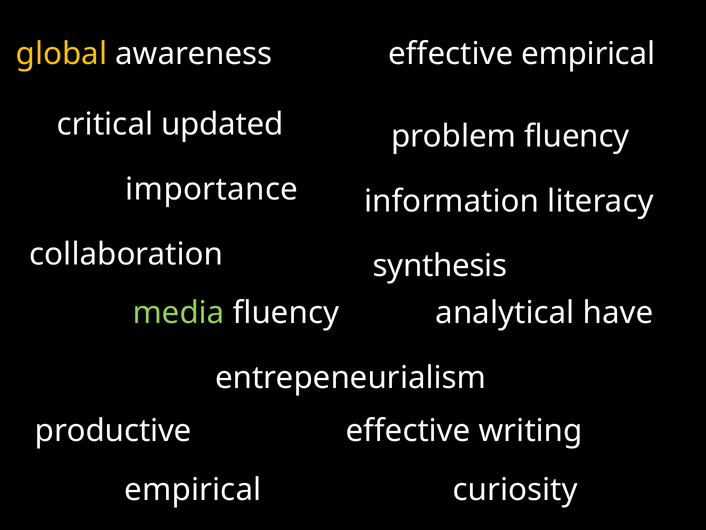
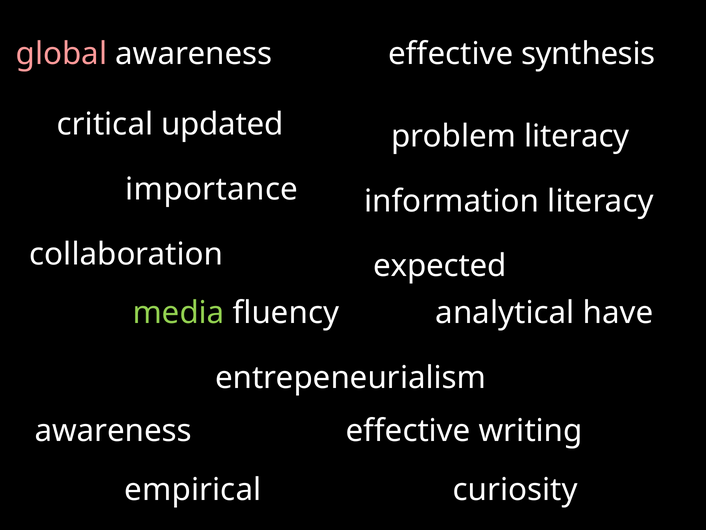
global colour: yellow -> pink
effective empirical: empirical -> synthesis
problem fluency: fluency -> literacy
synthesis: synthesis -> expected
productive at (113, 430): productive -> awareness
